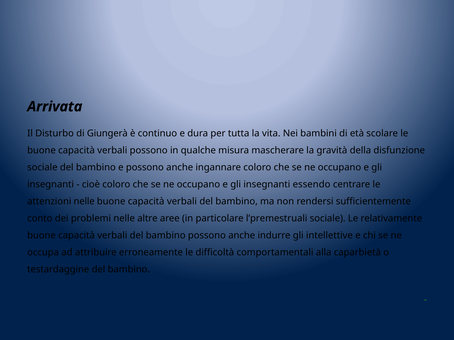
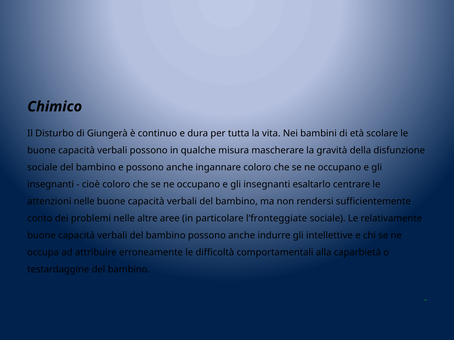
Arrivata: Arrivata -> Chimico
essendo: essendo -> esaltarlo
l’premestruali: l’premestruali -> l’fronteggiate
